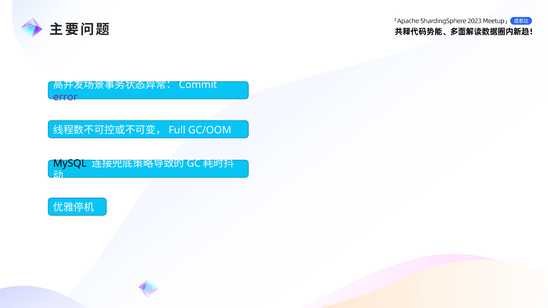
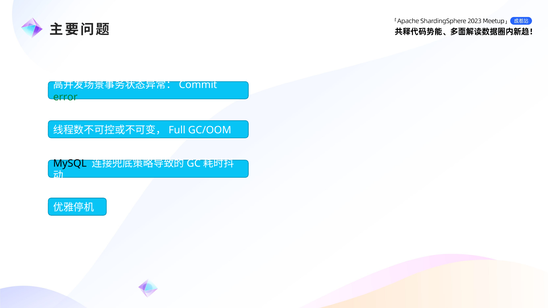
error colour: purple -> green
